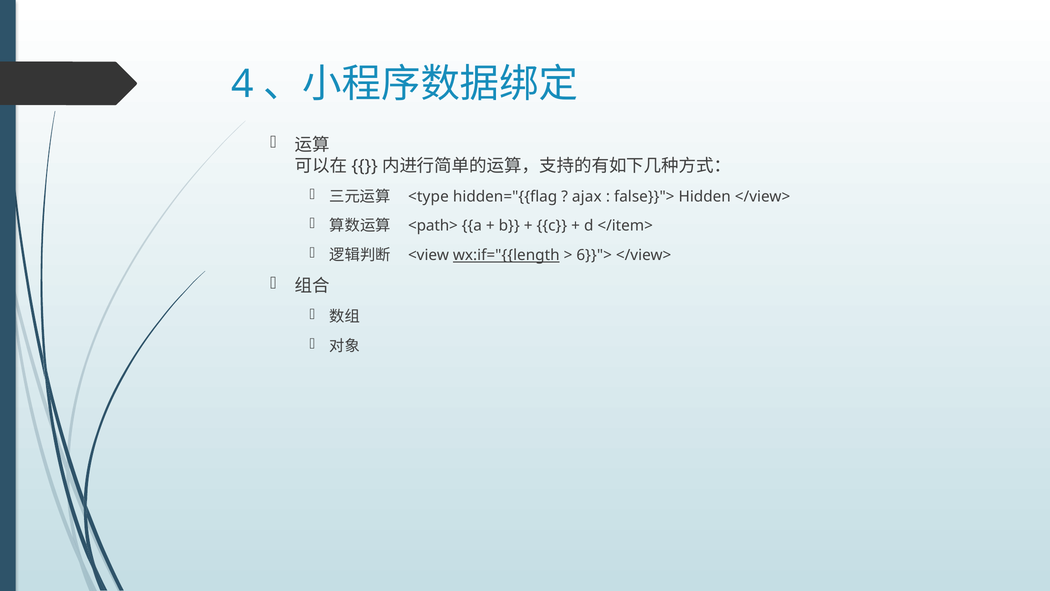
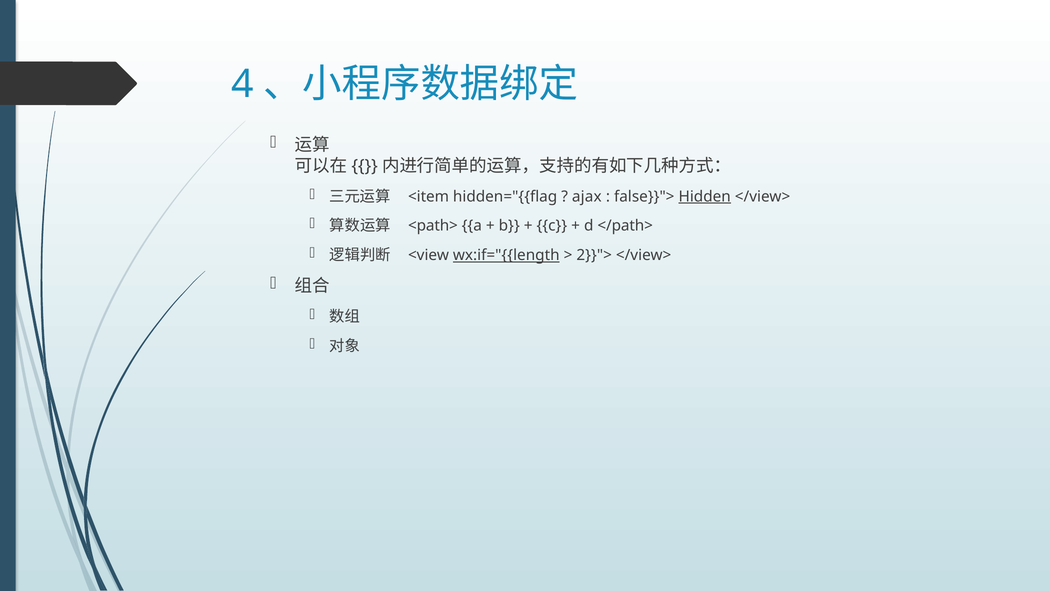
<type: <type -> <item
Hidden underline: none -> present
</item>: </item> -> </path>
6}}">: 6}}"> -> 2}}">
